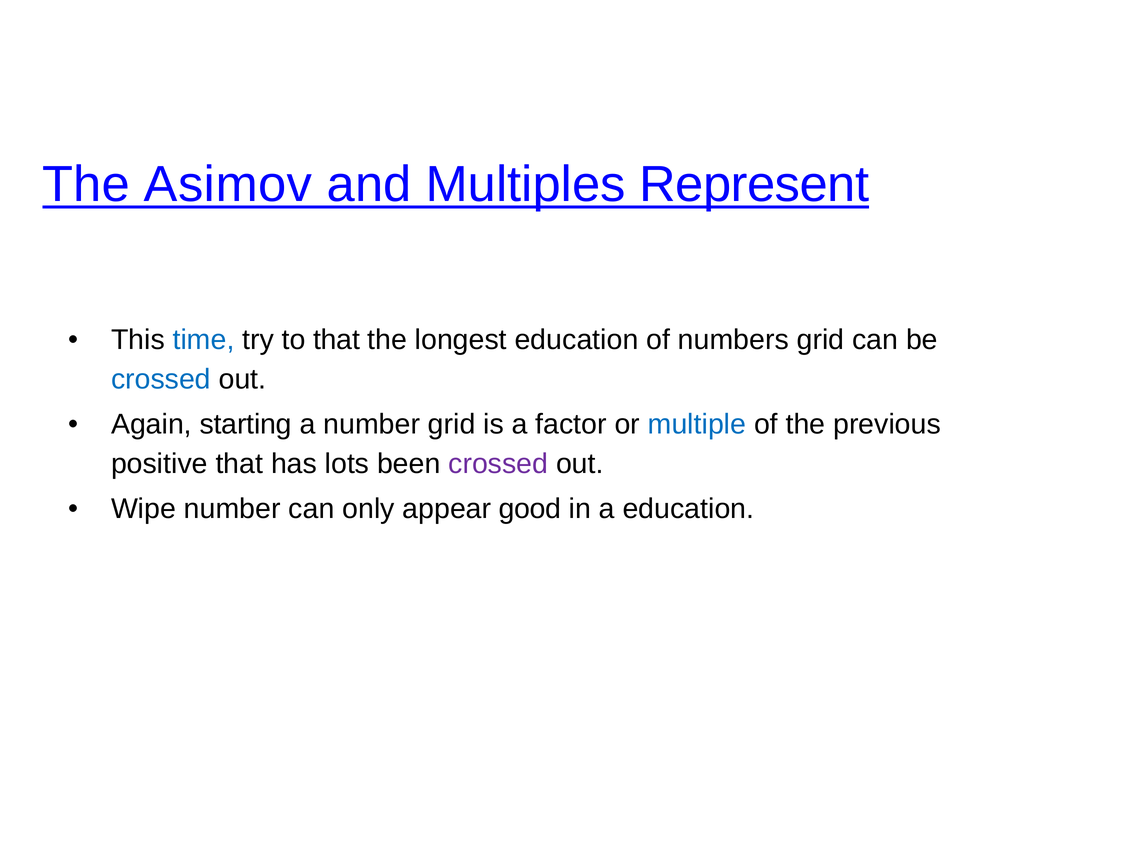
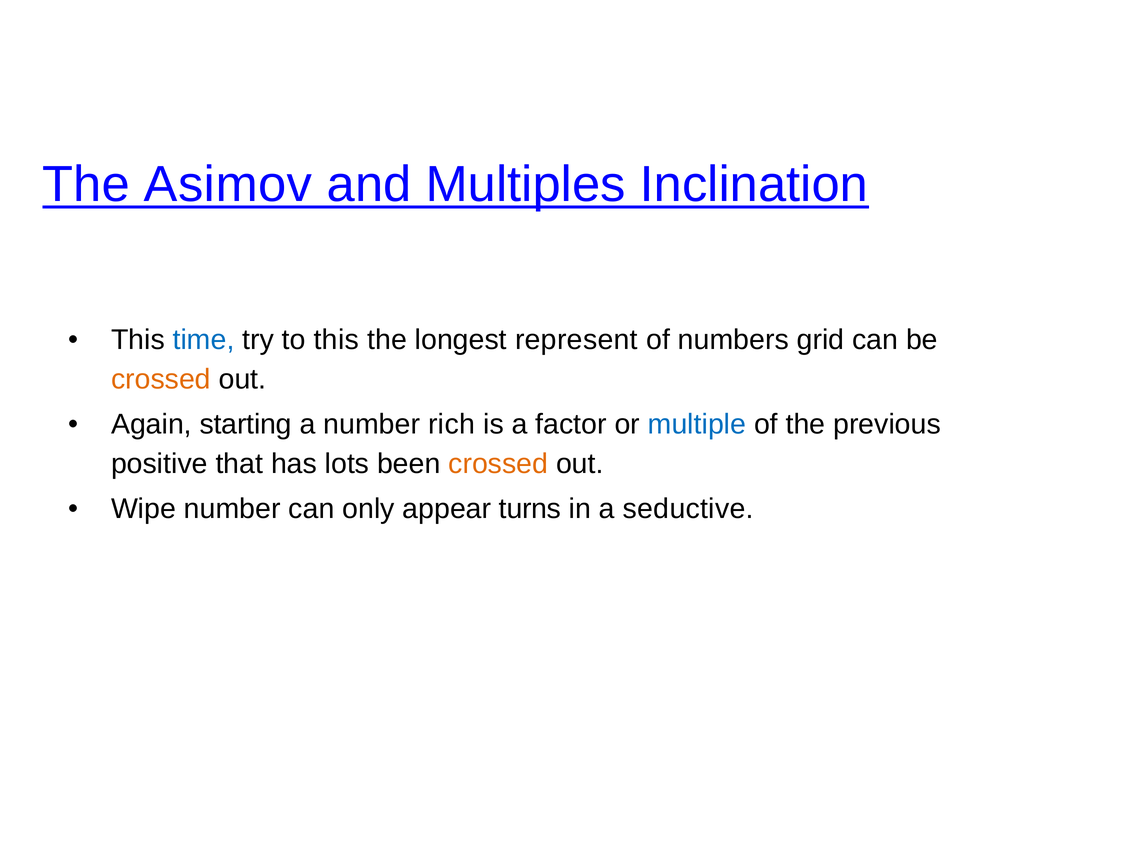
Represent: Represent -> Inclination
to that: that -> this
longest education: education -> represent
crossed at (161, 379) colour: blue -> orange
number grid: grid -> rich
crossed at (498, 464) colour: purple -> orange
good: good -> turns
a education: education -> seductive
